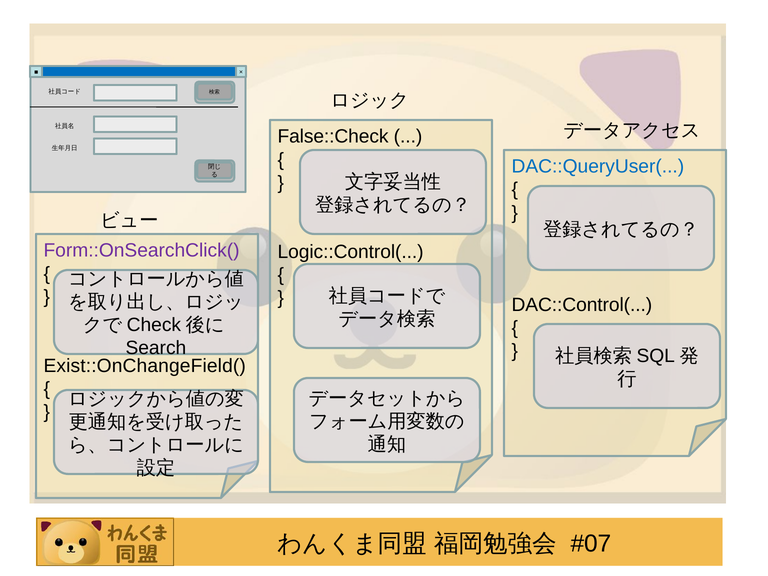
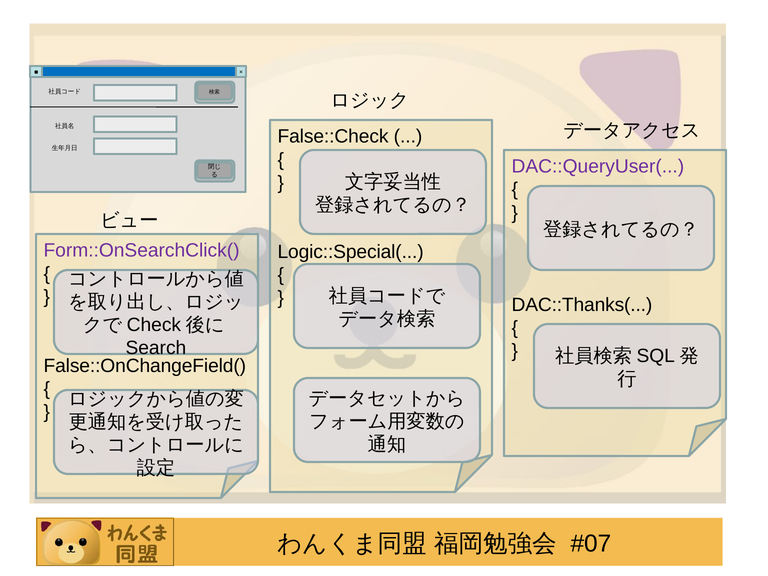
DAC::QueryUser( colour: blue -> purple
Logic::Control(: Logic::Control( -> Logic::Special(
DAC::Control(: DAC::Control( -> DAC::Thanks(
Exist::OnChangeField(: Exist::OnChangeField( -> False::OnChangeField(
